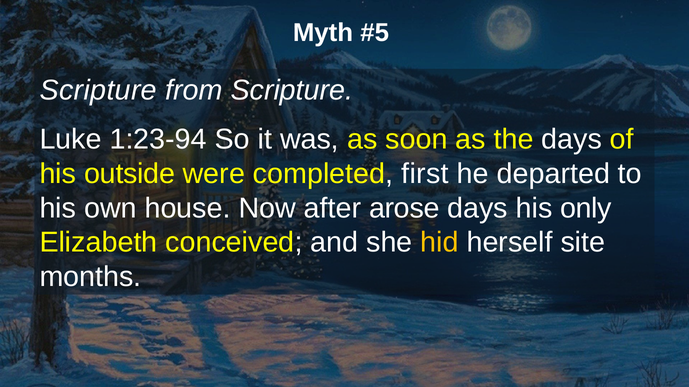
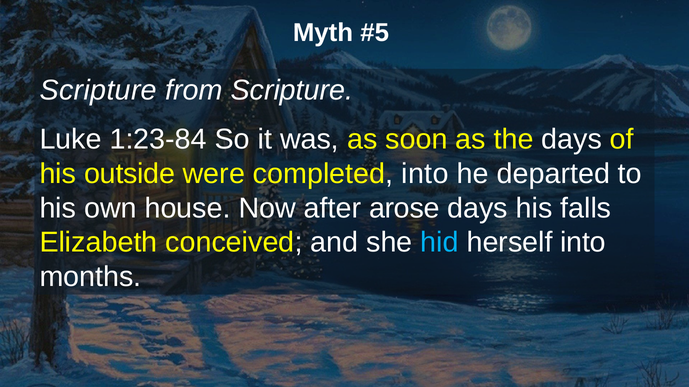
1:23-94: 1:23-94 -> 1:23-84
completed first: first -> into
only: only -> falls
hid colour: yellow -> light blue
herself site: site -> into
